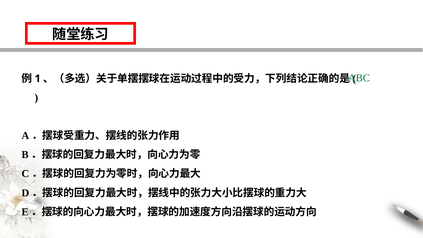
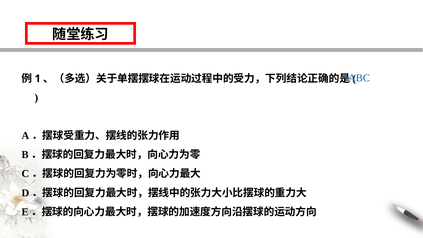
ABC colour: green -> blue
